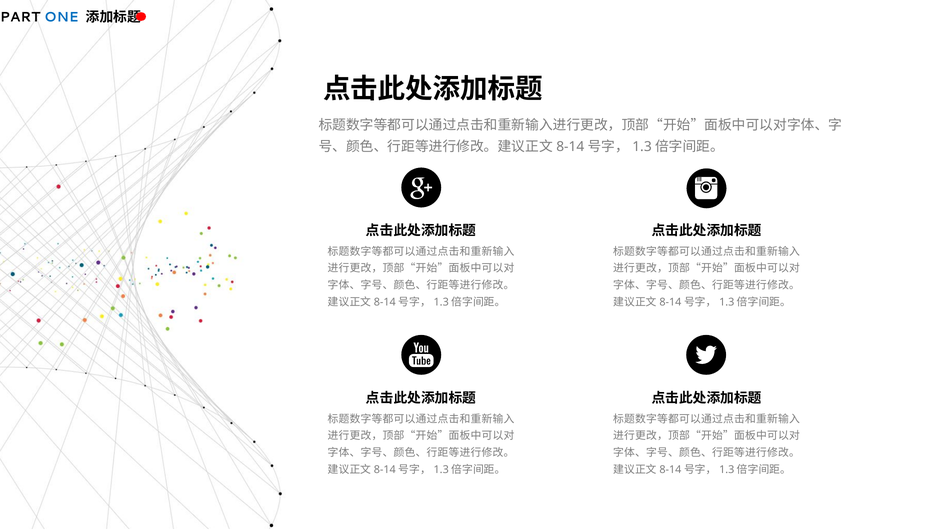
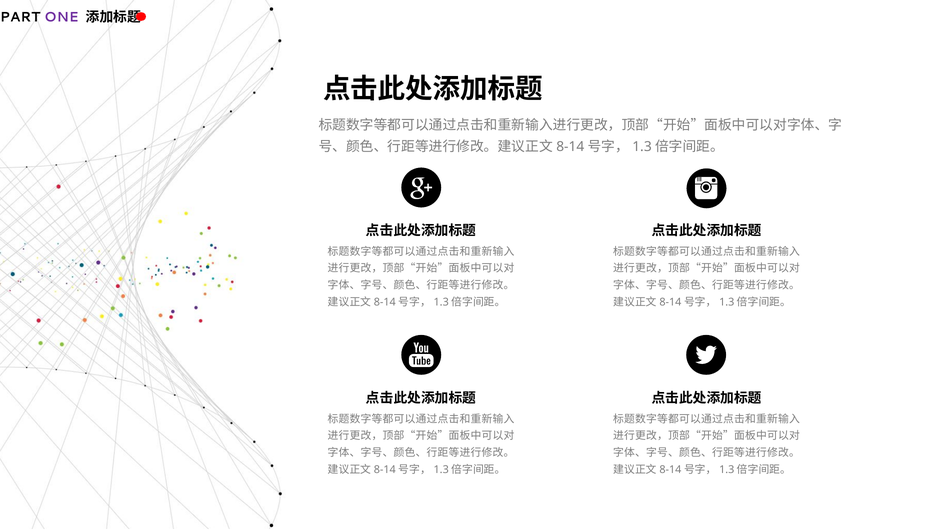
ONE colour: blue -> purple
